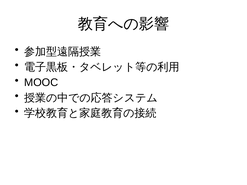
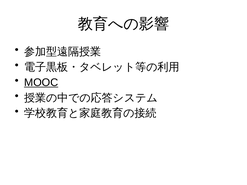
MOOC underline: none -> present
